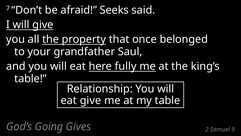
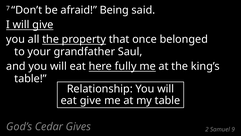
Seeks: Seeks -> Being
Going: Going -> Cedar
